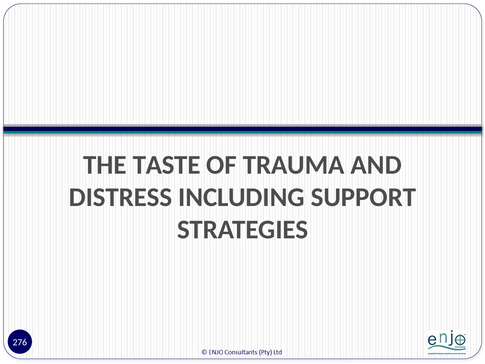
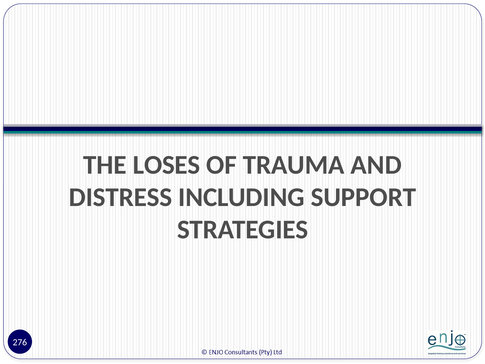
TASTE: TASTE -> LOSES
